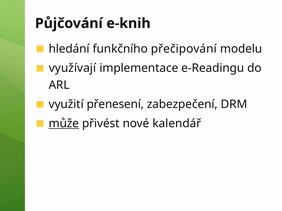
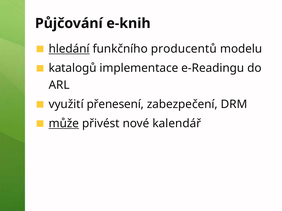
hledání underline: none -> present
přečipování: přečipování -> producentů
využívají: využívají -> katalogů
